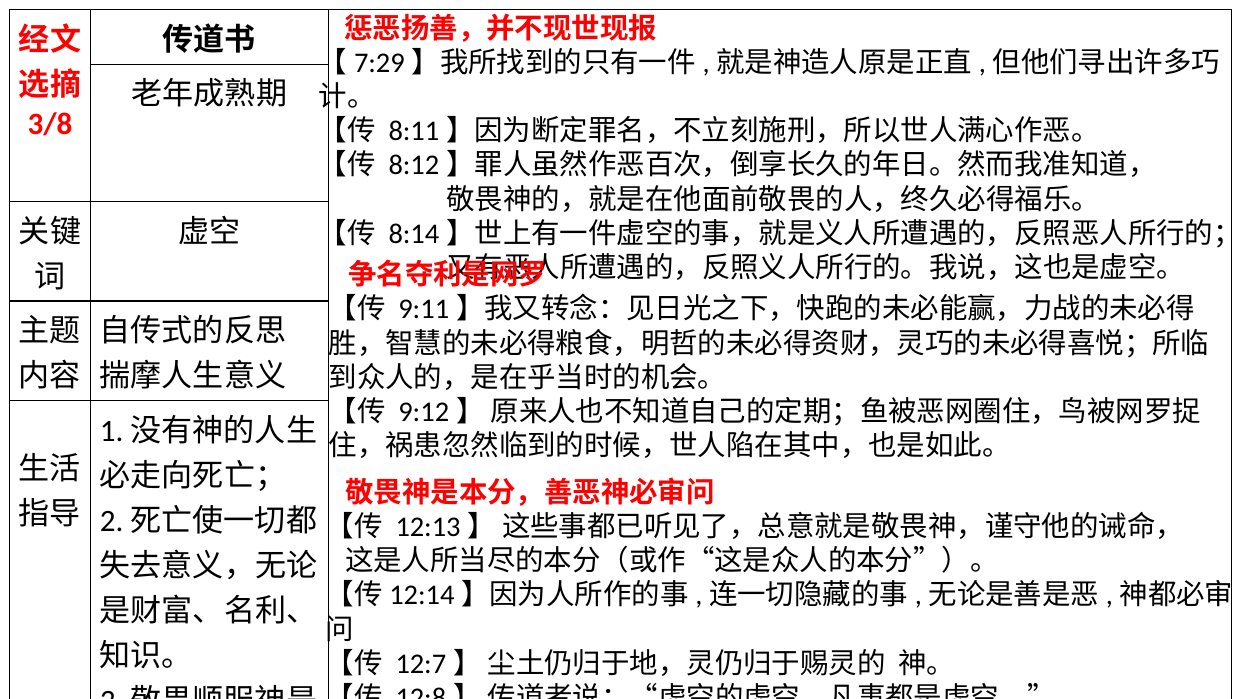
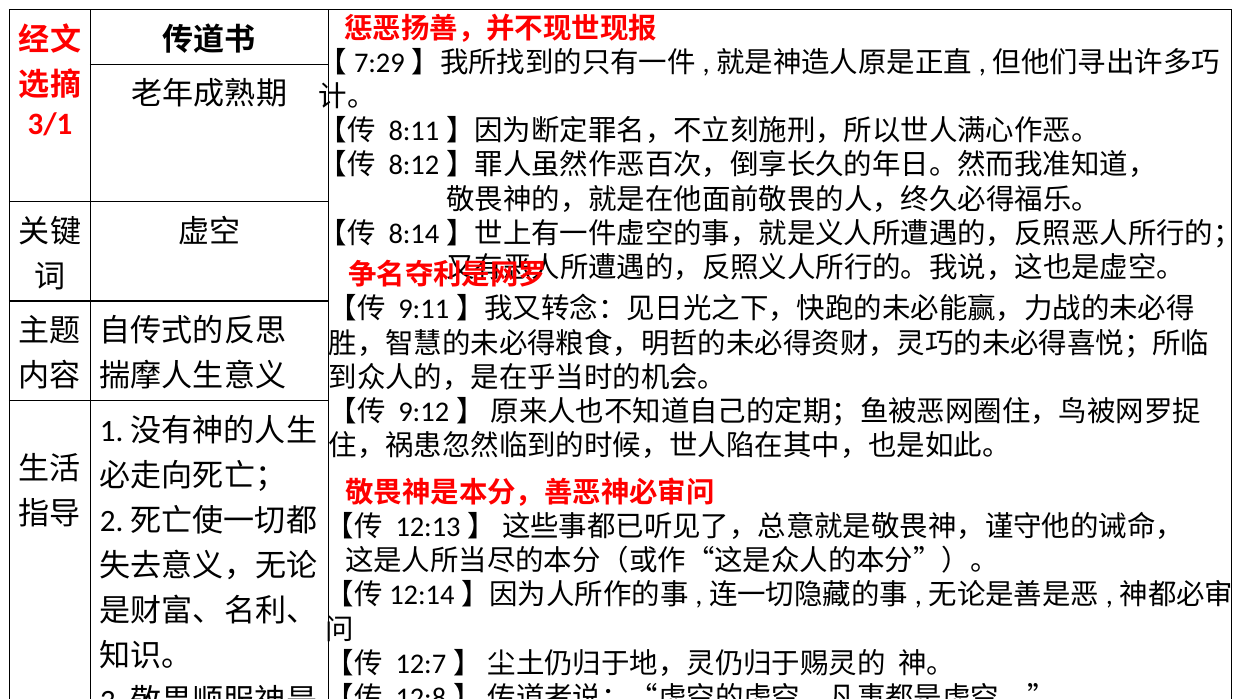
3/8: 3/8 -> 3/1
